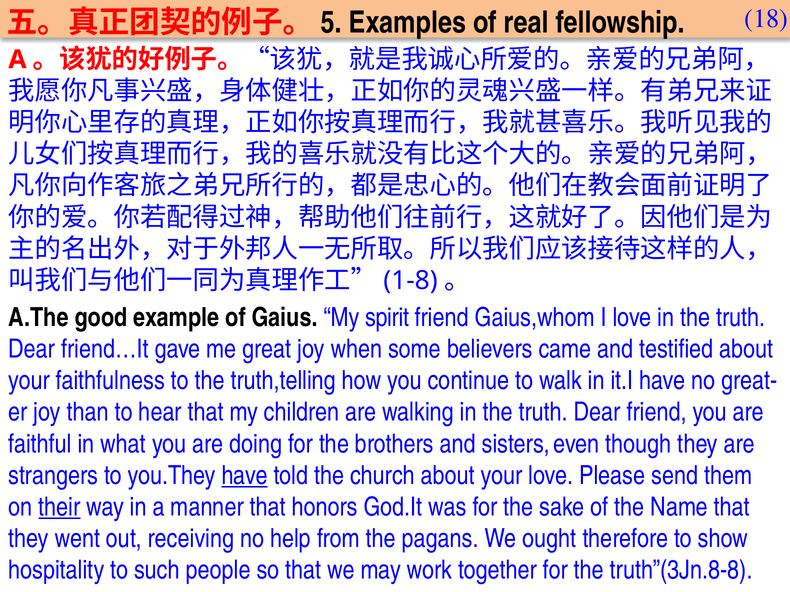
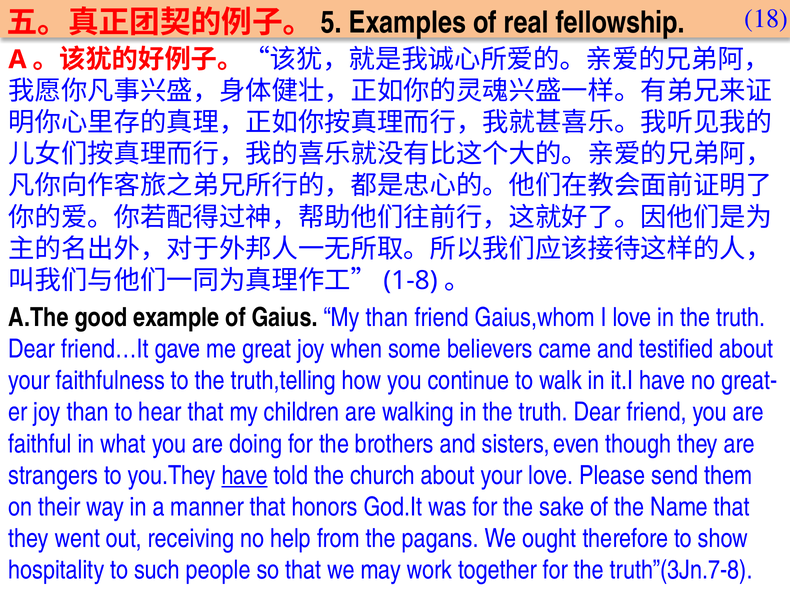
My spirit: spirit -> than
their underline: present -> none
truth”(3Jn.8-8: truth”(3Jn.8-8 -> truth”(3Jn.7-8
